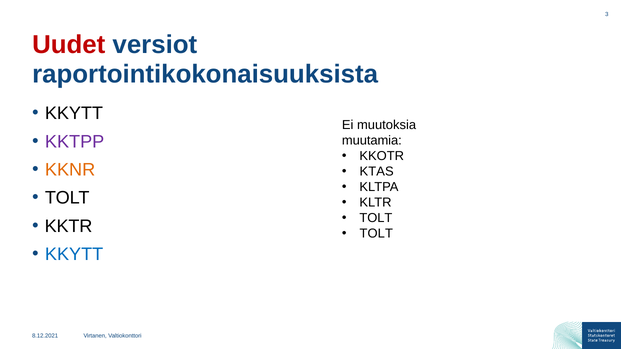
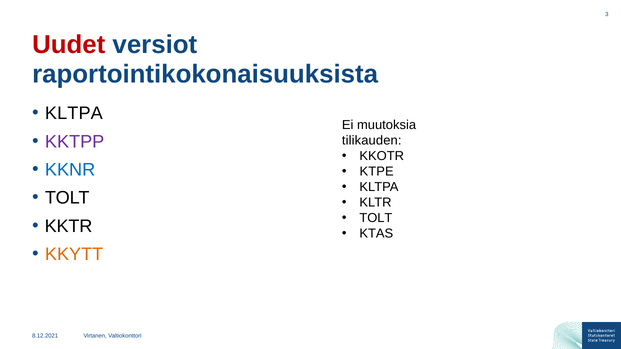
KKYTT at (74, 113): KKYTT -> KLTPA
muutamia: muutamia -> tilikauden
KKNR colour: orange -> blue
KTAS: KTAS -> KTPE
TOLT at (376, 234): TOLT -> KTAS
KKYTT at (74, 255) colour: blue -> orange
